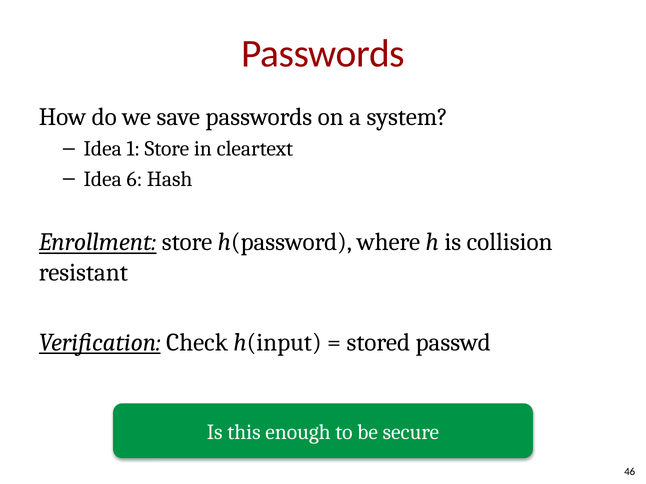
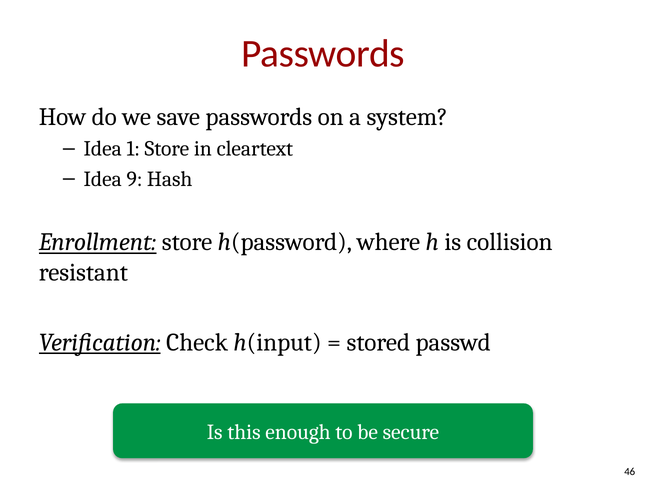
6: 6 -> 9
